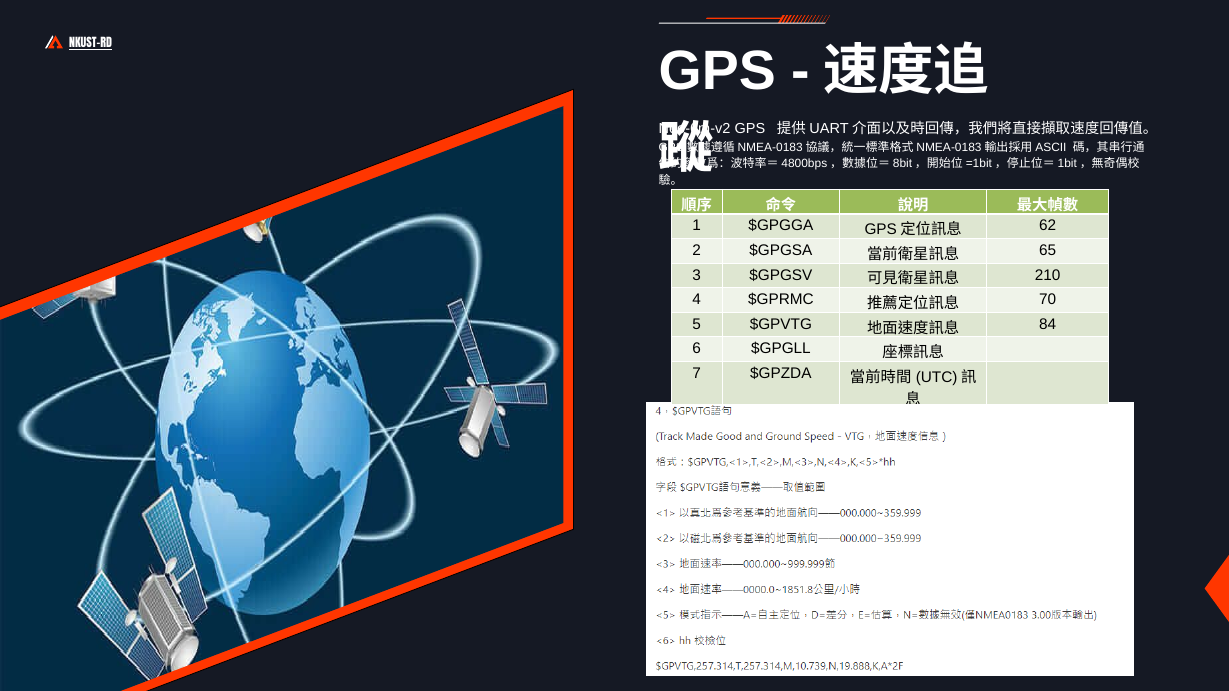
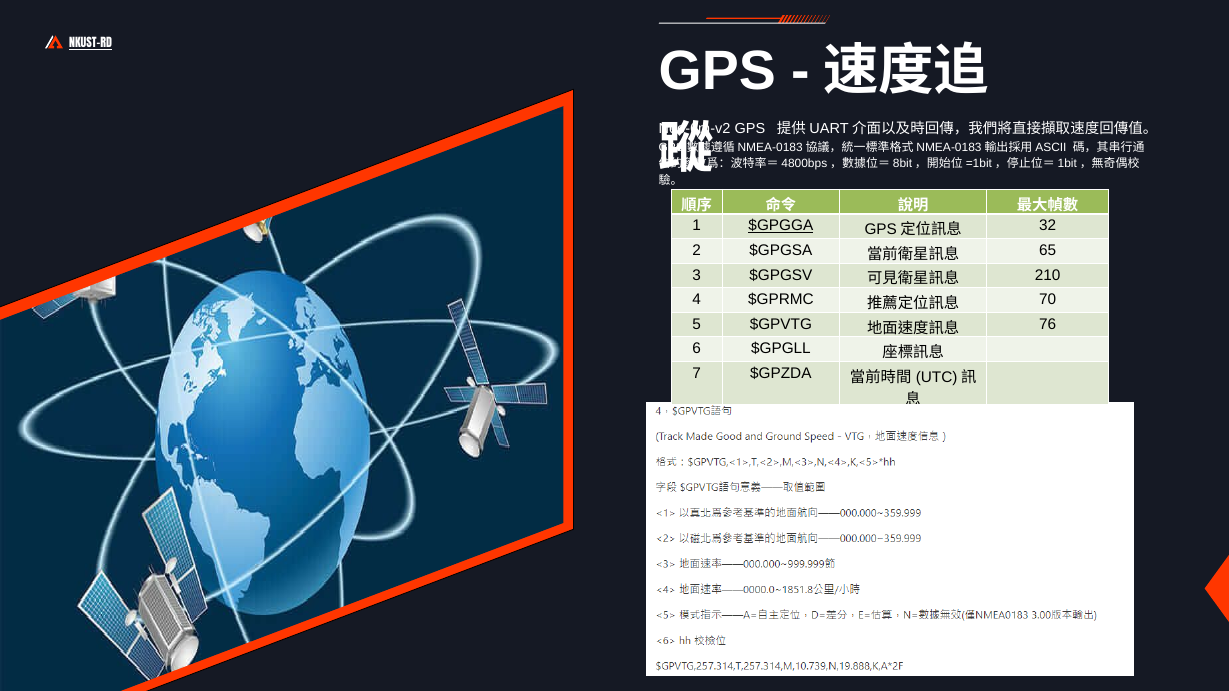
$GPGGA underline: none -> present
62: 62 -> 32
84: 84 -> 76
